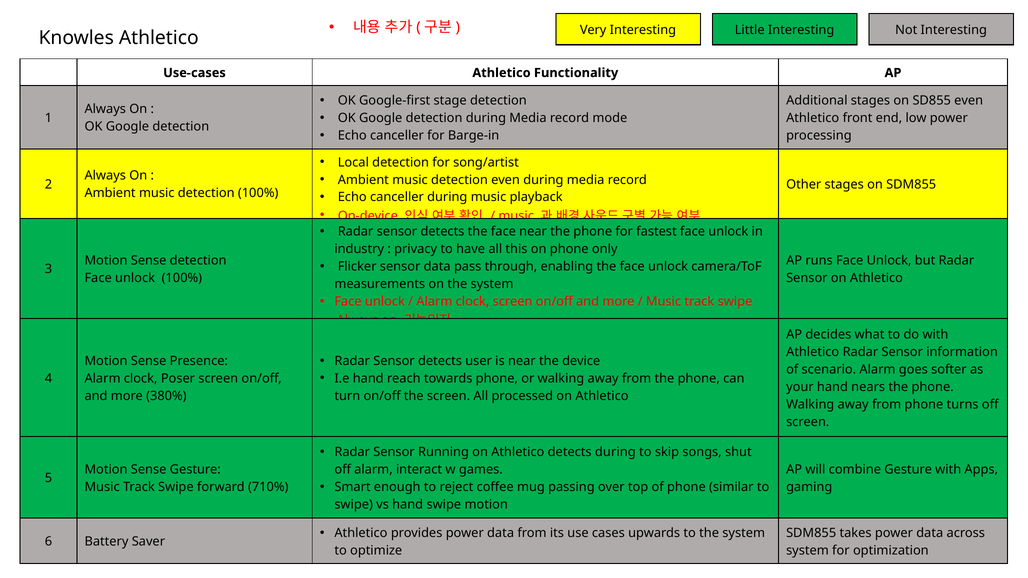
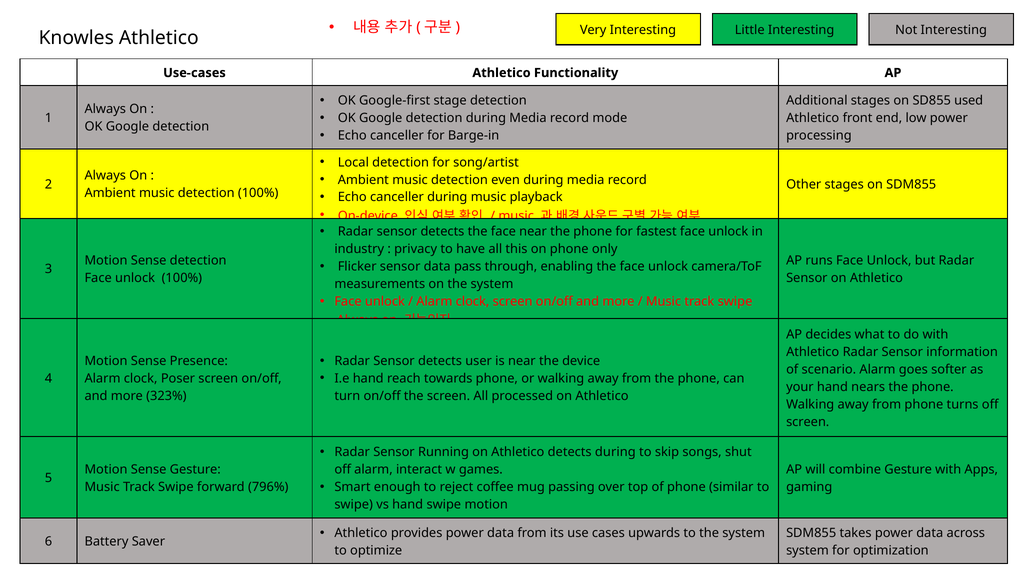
SD855 even: even -> used
380%: 380% -> 323%
710%: 710% -> 796%
